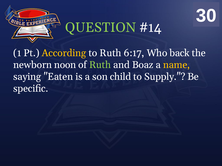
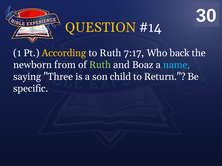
QUESTION colour: light green -> yellow
6:17: 6:17 -> 7:17
noon: noon -> from
name colour: yellow -> light blue
Eaten: Eaten -> Three
Supply: Supply -> Return
